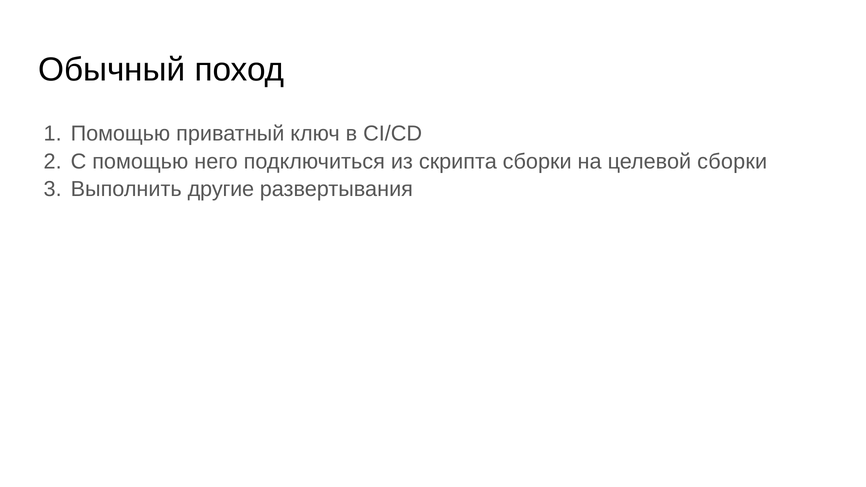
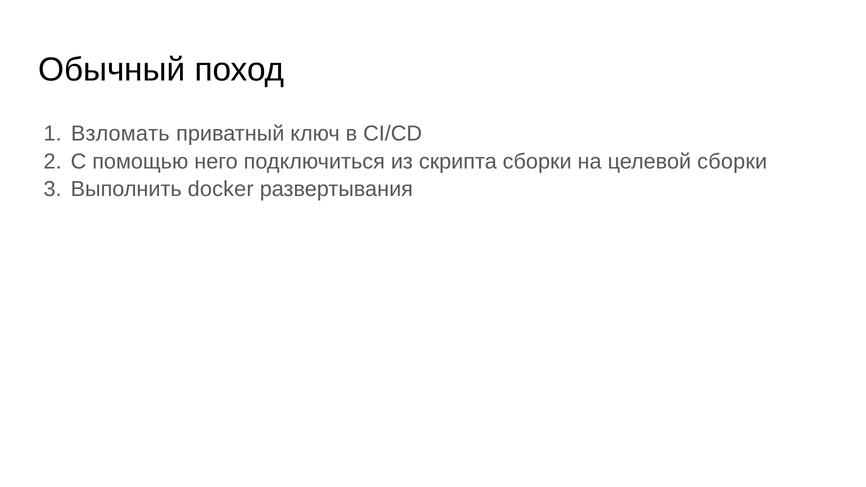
Помощью at (120, 134): Помощью -> Взломать
другие: другие -> docker
